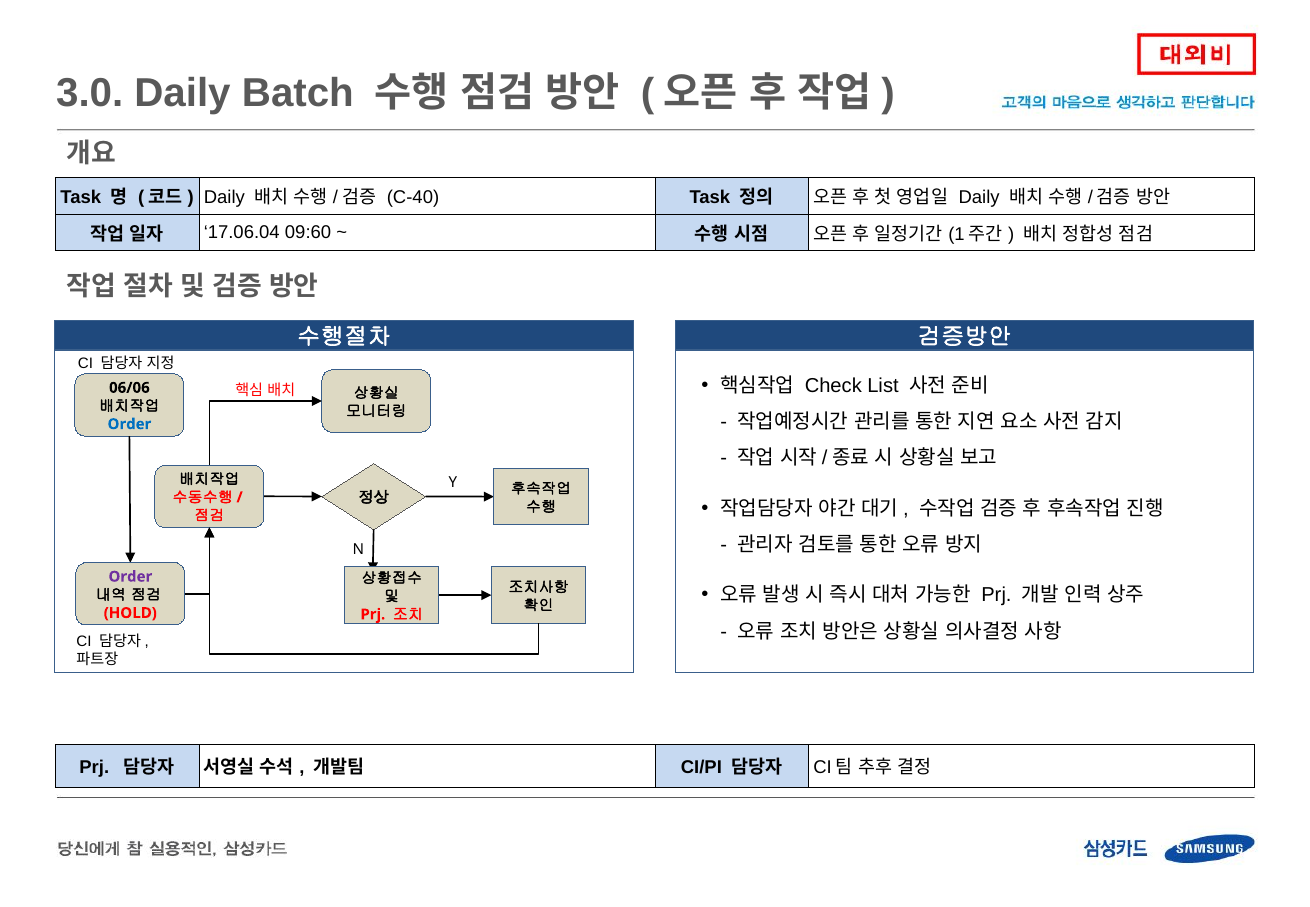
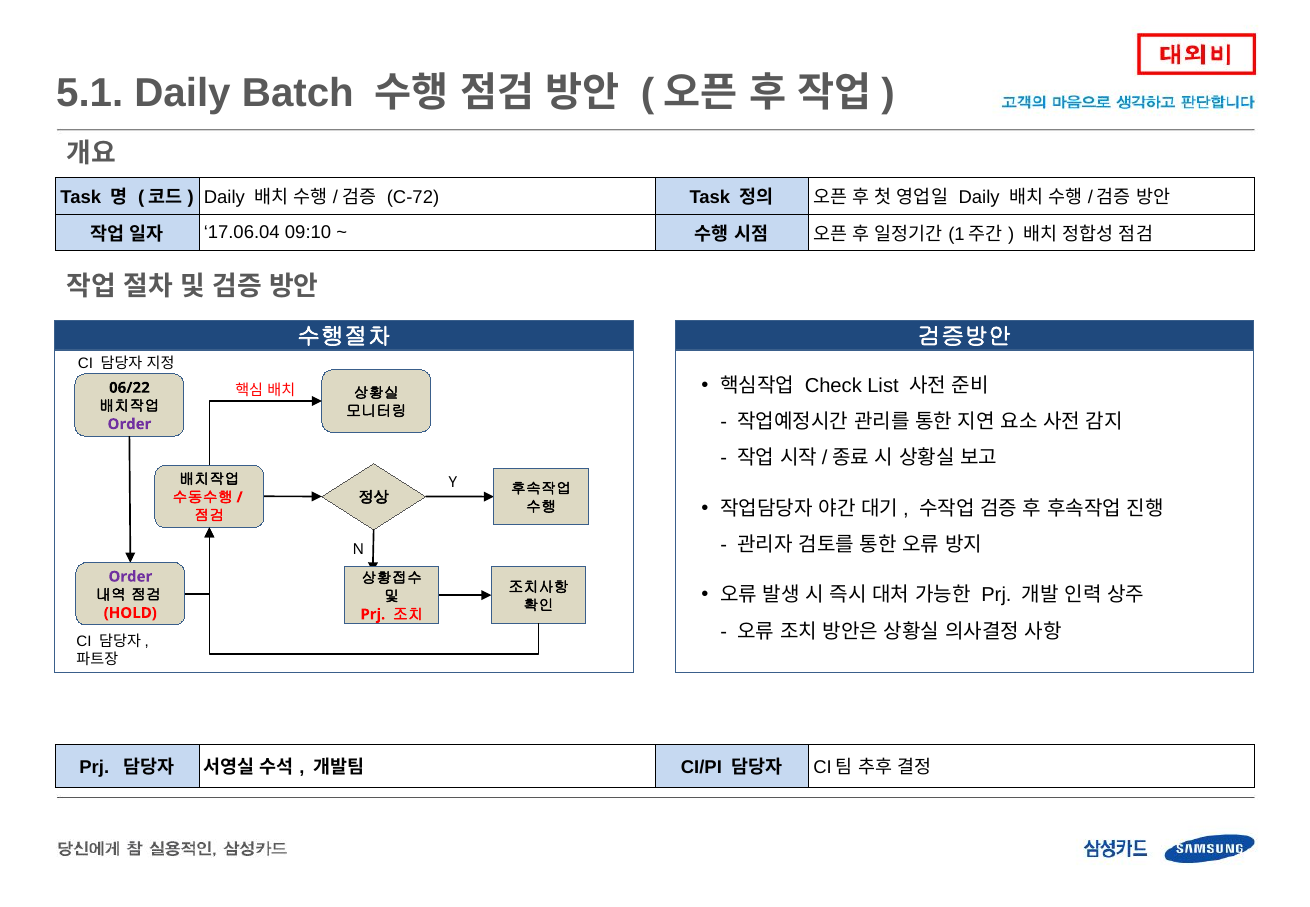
3.0: 3.0 -> 5.1
C-40: C-40 -> C-72
09:60: 09:60 -> 09:10
06/06: 06/06 -> 06/22
Order at (129, 424) colour: blue -> purple
